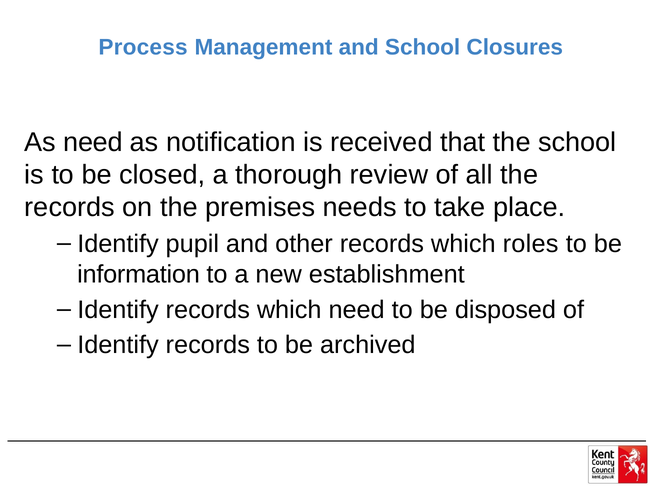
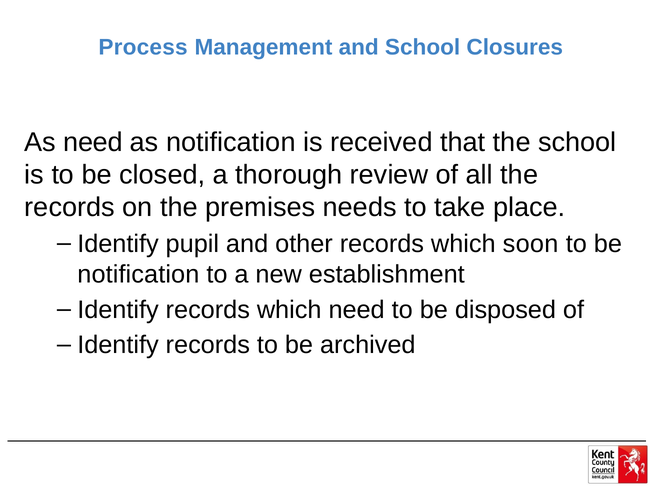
roles: roles -> soon
information at (139, 274): information -> notification
